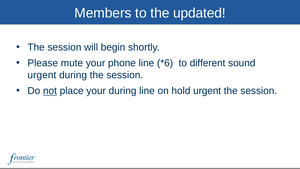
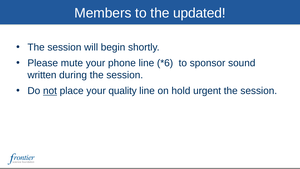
different: different -> sponsor
urgent at (42, 75): urgent -> written
your during: during -> quality
